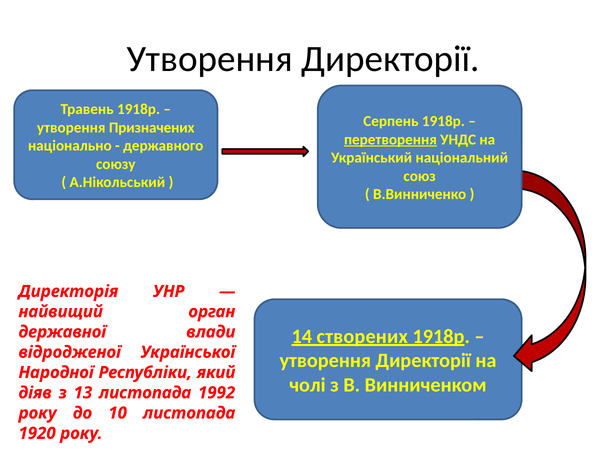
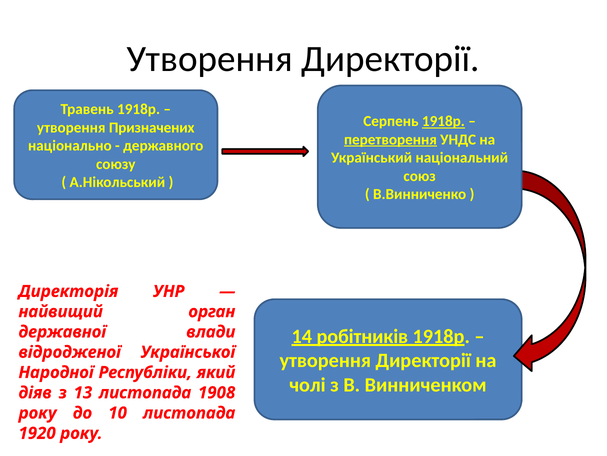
1918р at (443, 121) underline: none -> present
створених: створених -> робітників
1992: 1992 -> 1908
